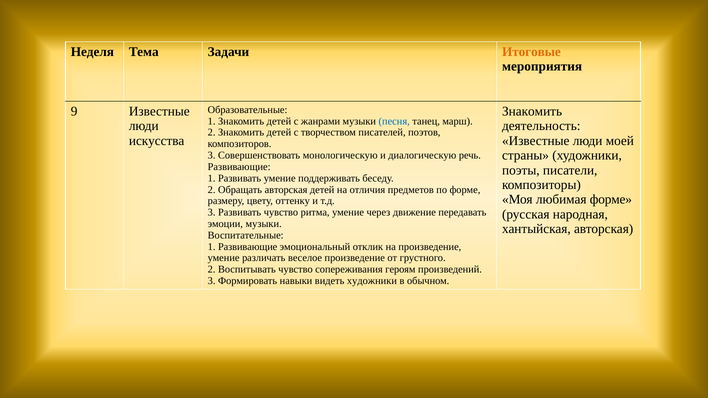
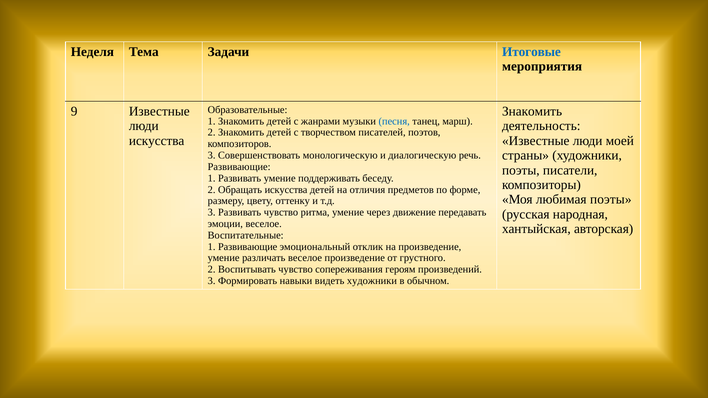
Итоговые colour: orange -> blue
Обращать авторская: авторская -> искусства
любимая форме: форме -> поэты
эмоции музыки: музыки -> веселое
